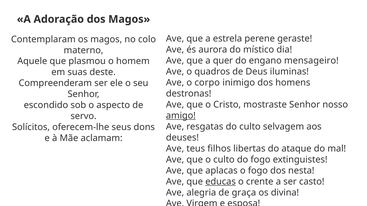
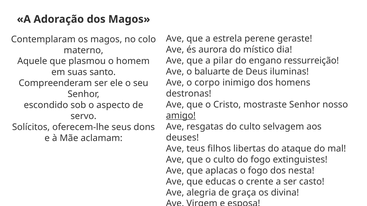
quer: quer -> pilar
mensageiro: mensageiro -> ressurreição
quadros: quadros -> baluarte
deste: deste -> santo
educas underline: present -> none
